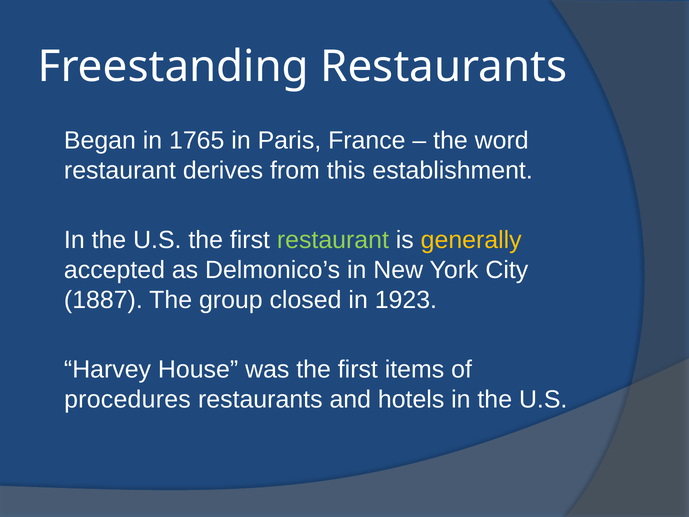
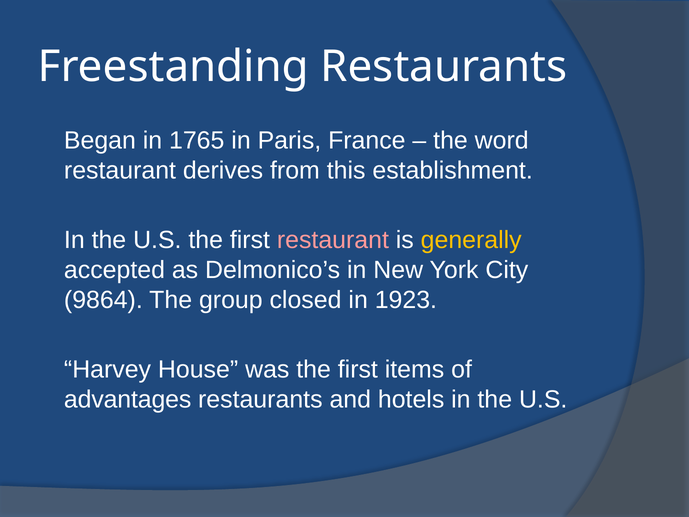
restaurant at (333, 240) colour: light green -> pink
1887: 1887 -> 9864
procedures: procedures -> advantages
